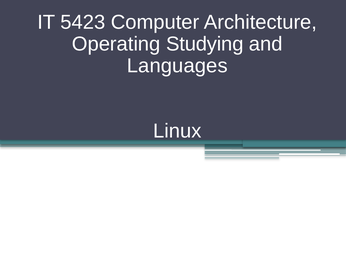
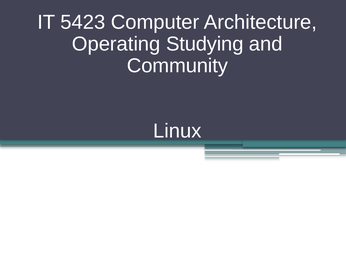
Languages: Languages -> Community
